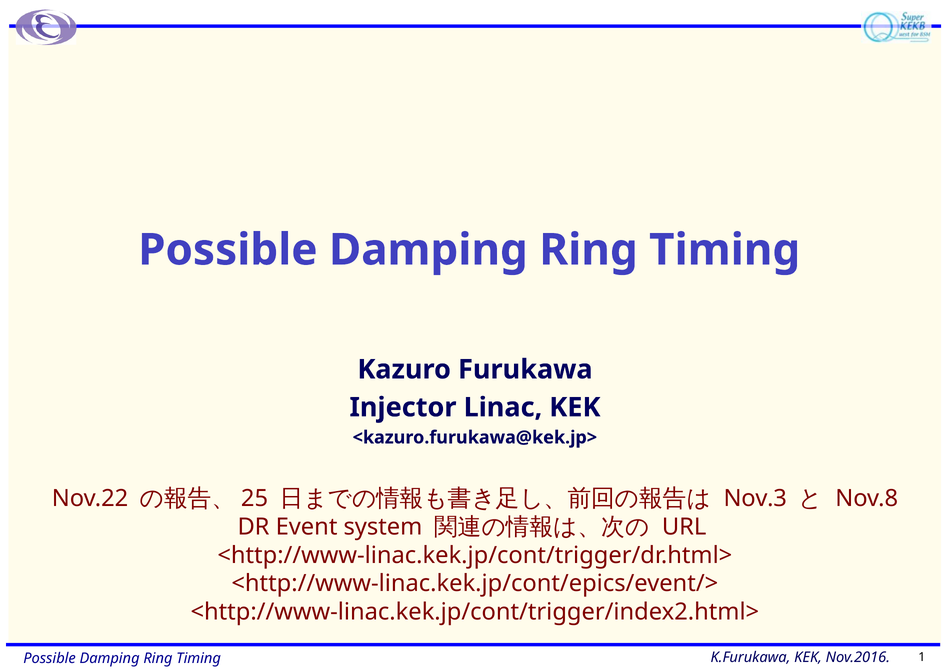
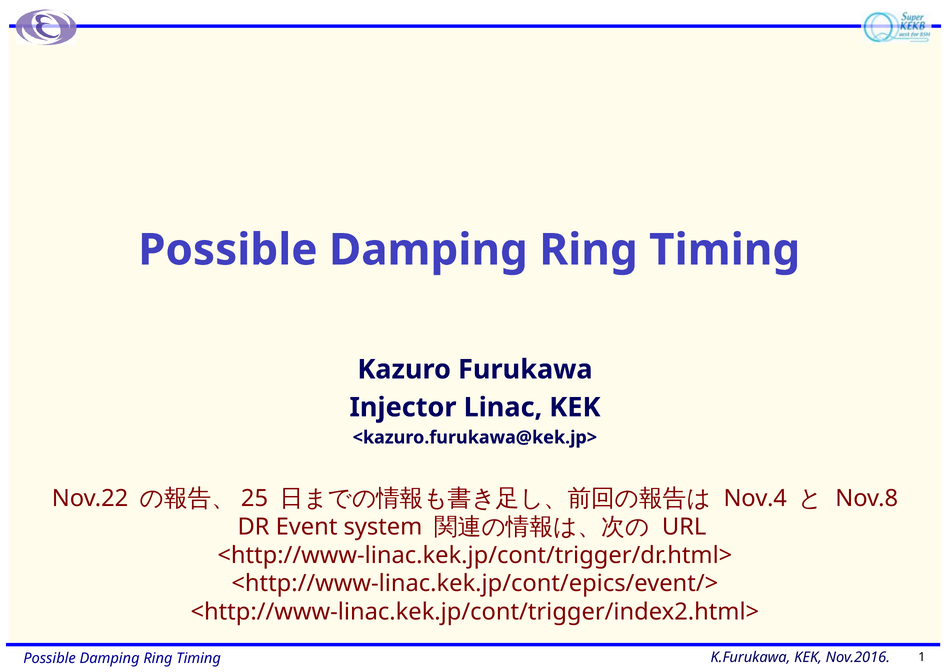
Nov.3: Nov.3 -> Nov.4
